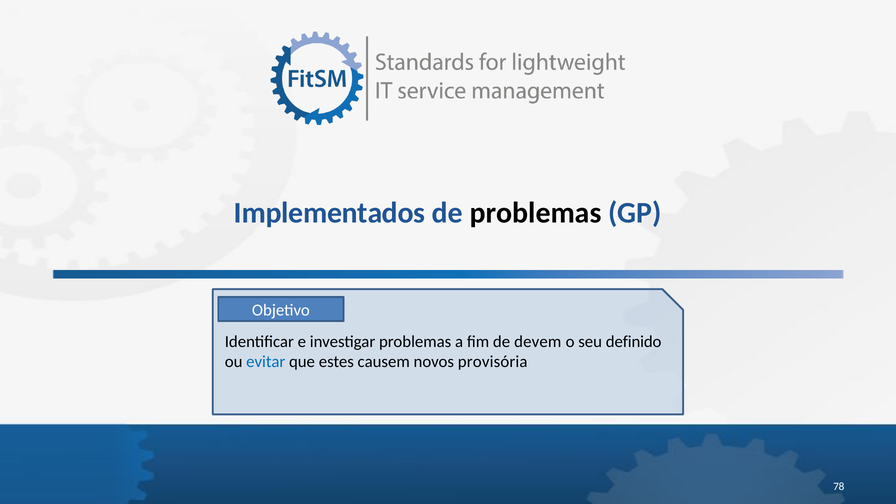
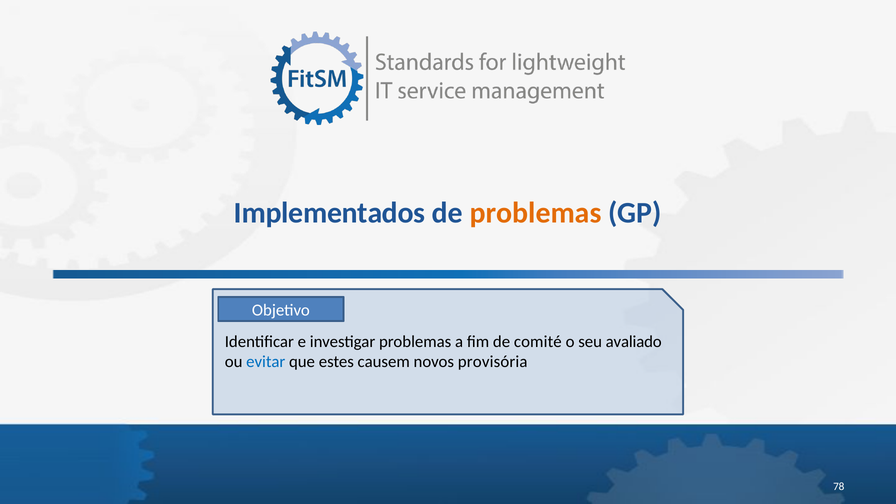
problemas at (536, 213) colour: black -> orange
devem: devem -> comité
definido: definido -> avaliado
